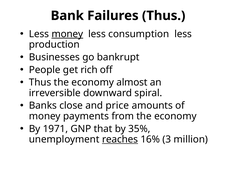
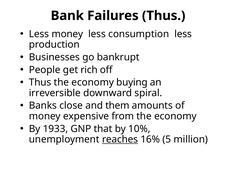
money at (67, 34) underline: present -> none
almost: almost -> buying
price: price -> them
payments: payments -> expensive
1971: 1971 -> 1933
35%: 35% -> 10%
3: 3 -> 5
